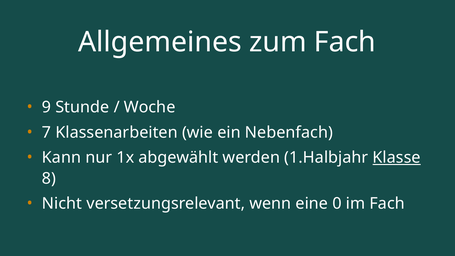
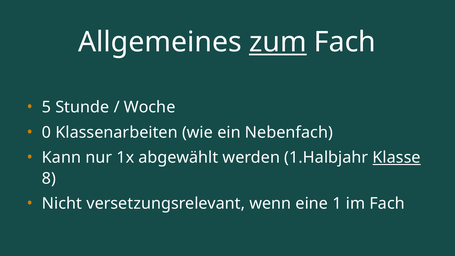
zum underline: none -> present
9: 9 -> 5
7: 7 -> 0
0: 0 -> 1
